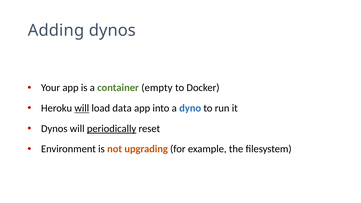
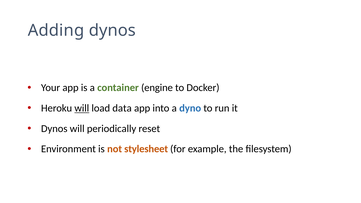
empty: empty -> engine
periodically underline: present -> none
upgrading: upgrading -> stylesheet
